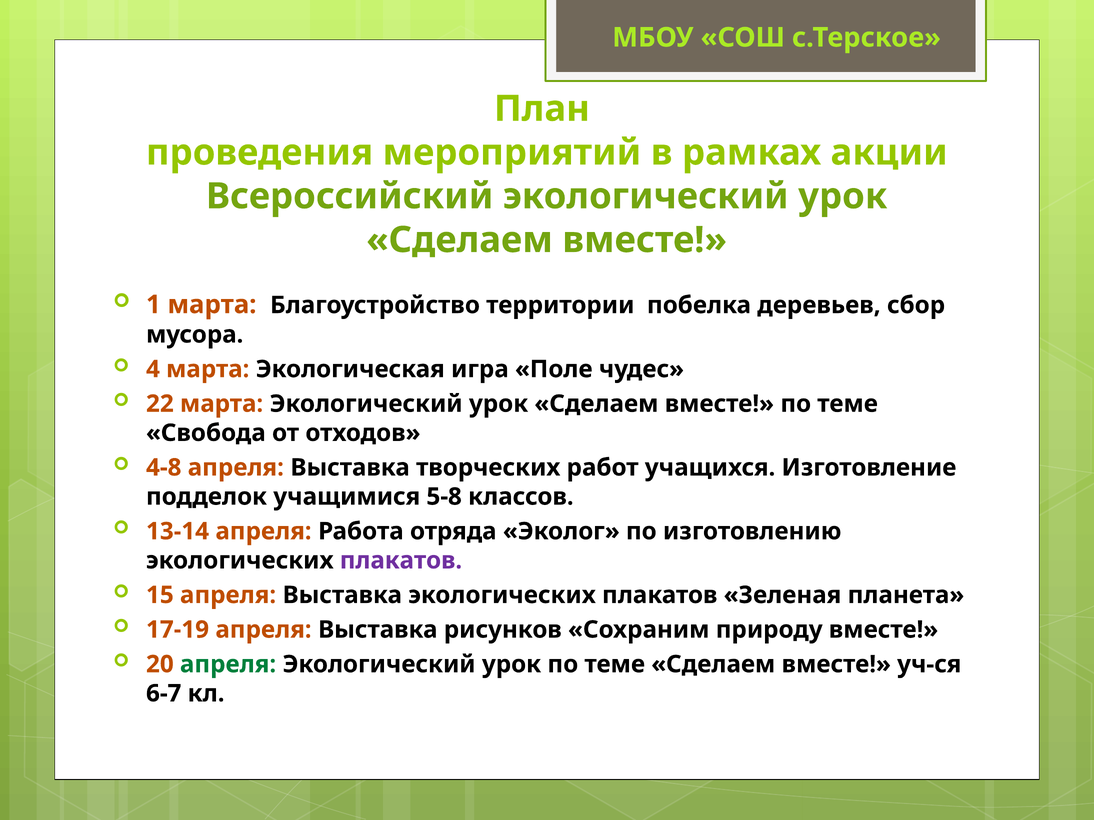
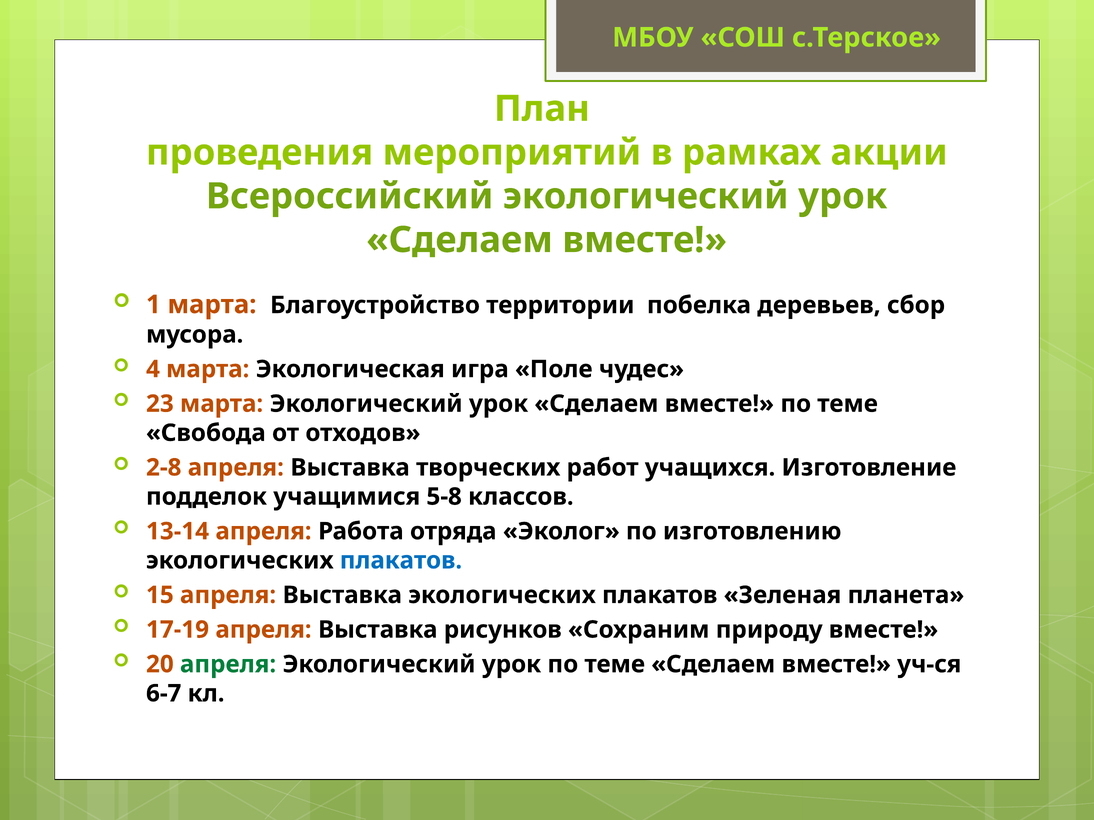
22: 22 -> 23
4-8: 4-8 -> 2-8
плакатов at (401, 561) colour: purple -> blue
